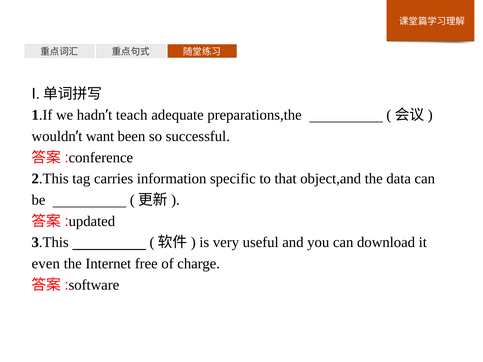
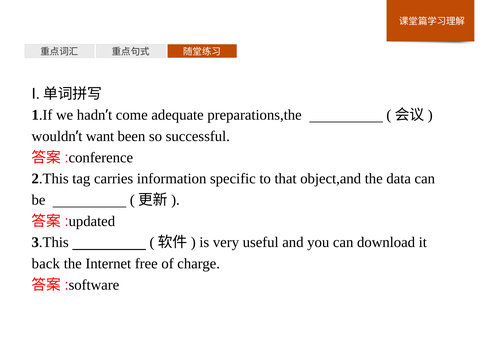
teach: teach -> come
even: even -> back
